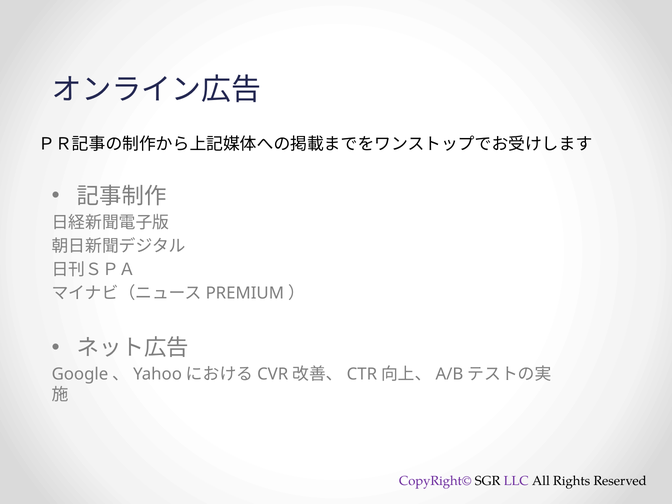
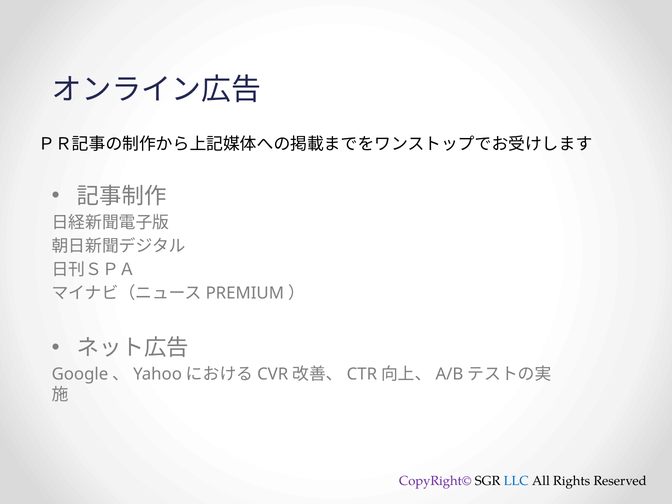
LLC colour: purple -> blue
